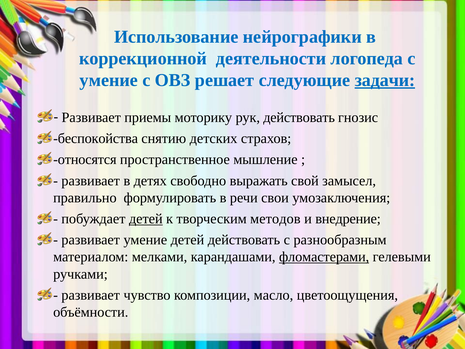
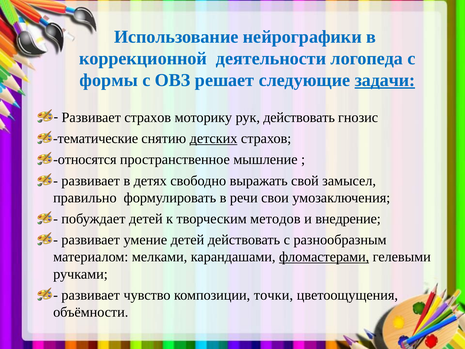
умение at (109, 80): умение -> формы
Развивает приемы: приемы -> страхов
беспокойства: беспокойства -> тематические
детских underline: none -> present
детей at (146, 219) underline: present -> none
масло: масло -> точки
